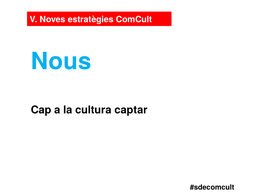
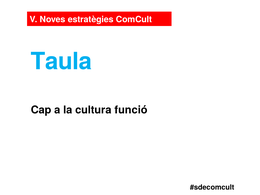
Nous: Nous -> Taula
captar: captar -> funció
